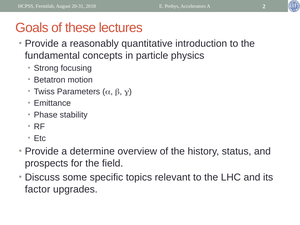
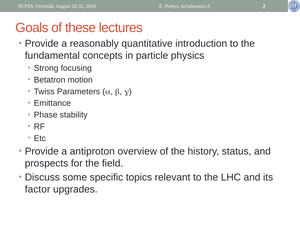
determine: determine -> antiproton
